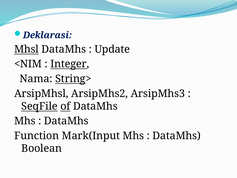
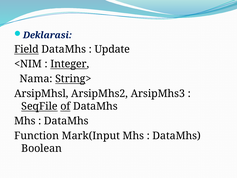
Mhsl: Mhsl -> Field
